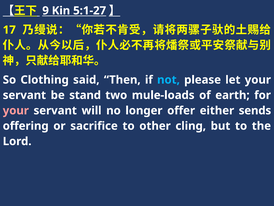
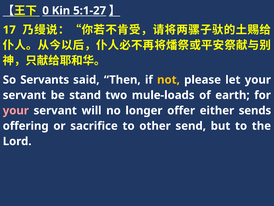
9: 9 -> 0
Clothing: Clothing -> Servants
not colour: light blue -> yellow
cling: cling -> send
